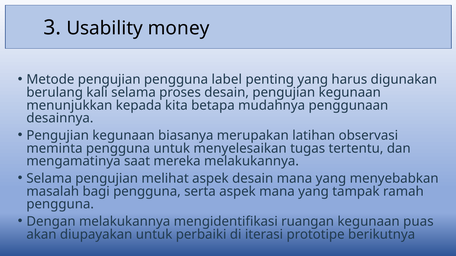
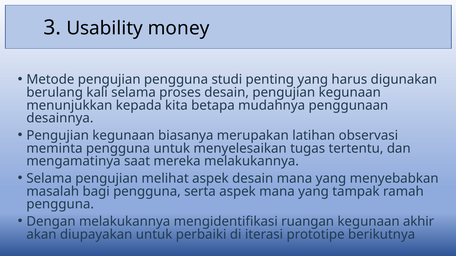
label: label -> studi
puas: puas -> akhir
